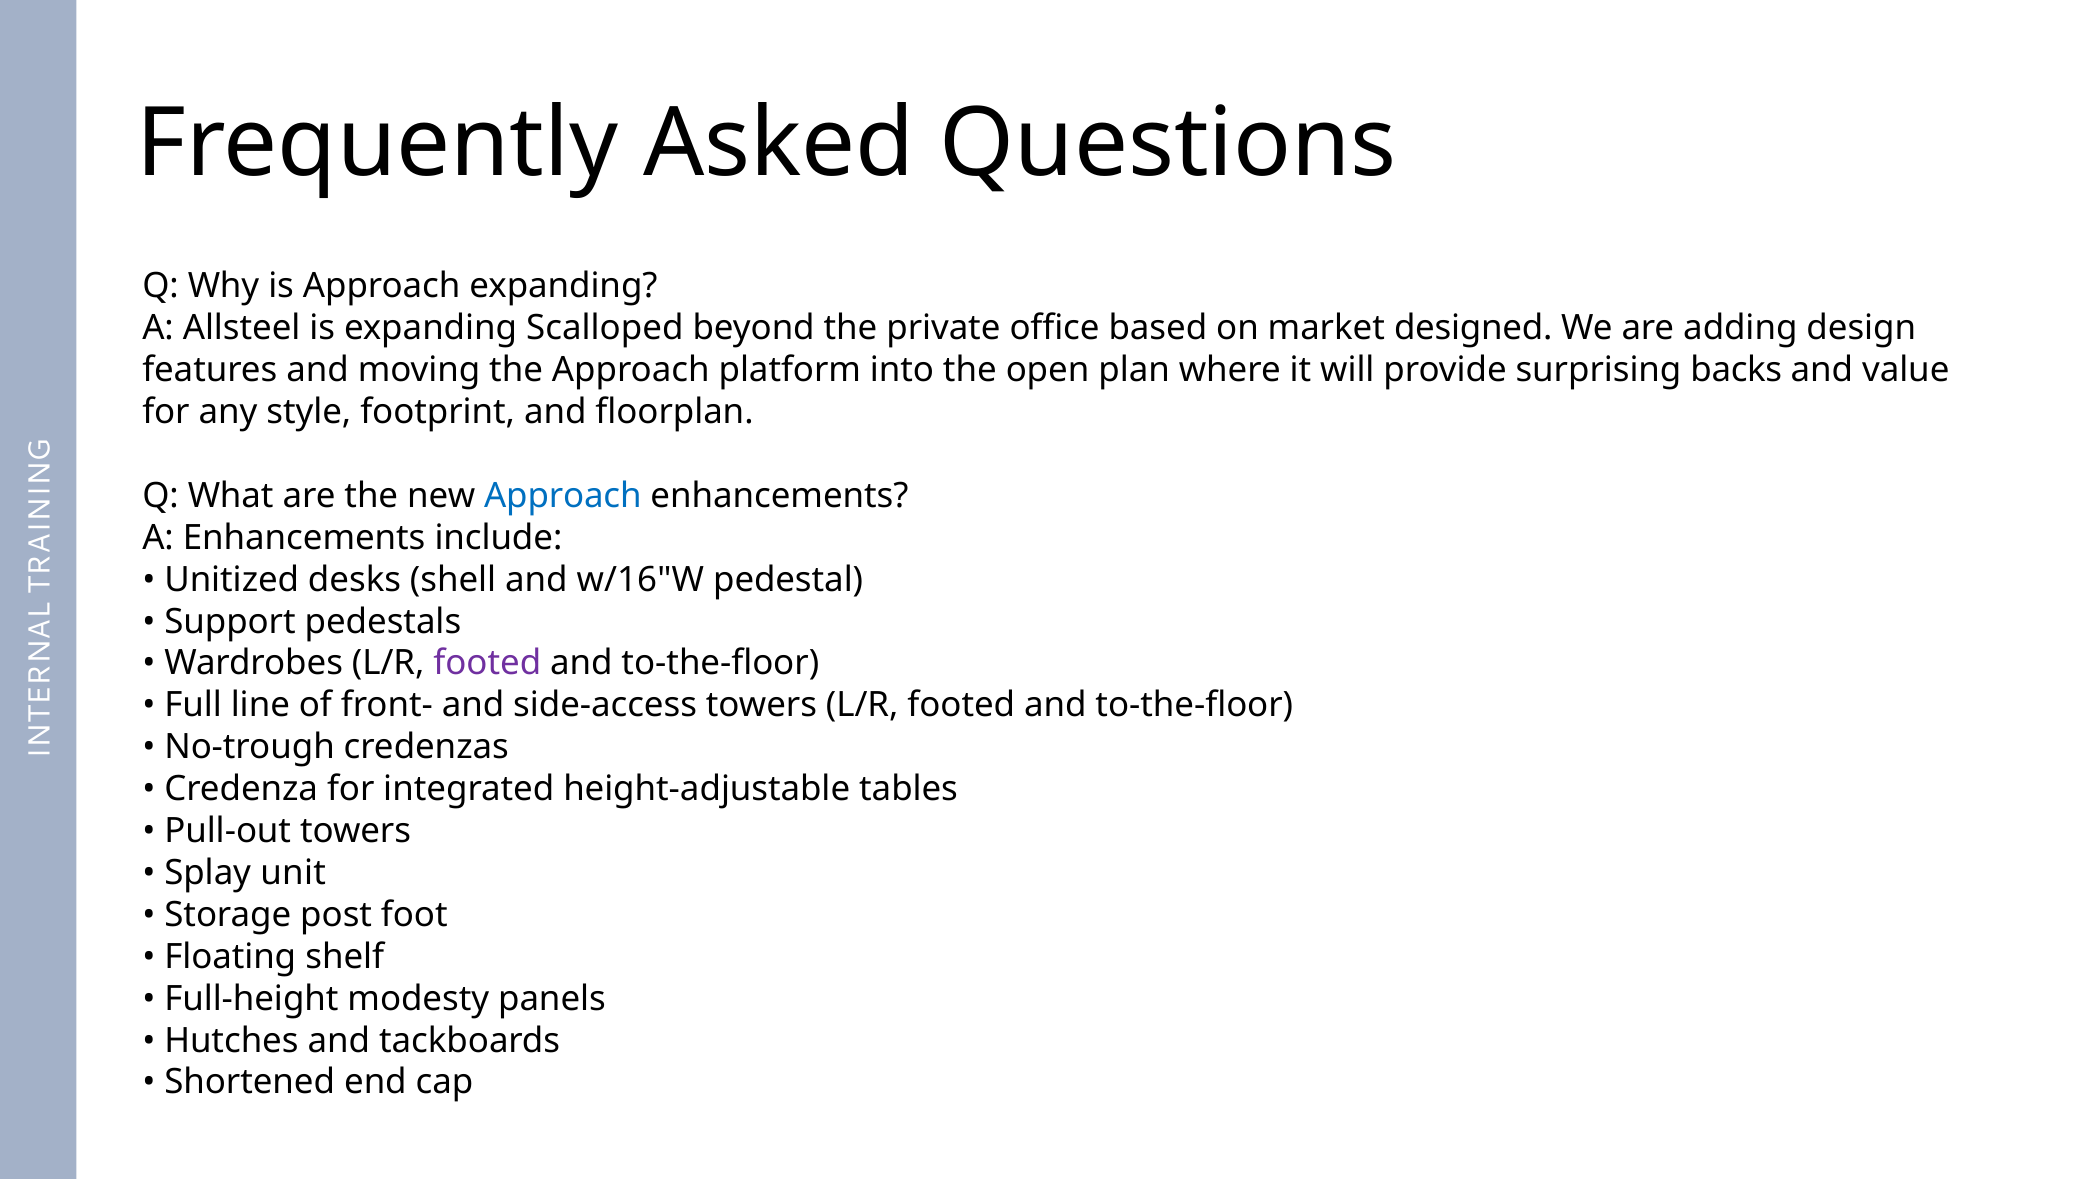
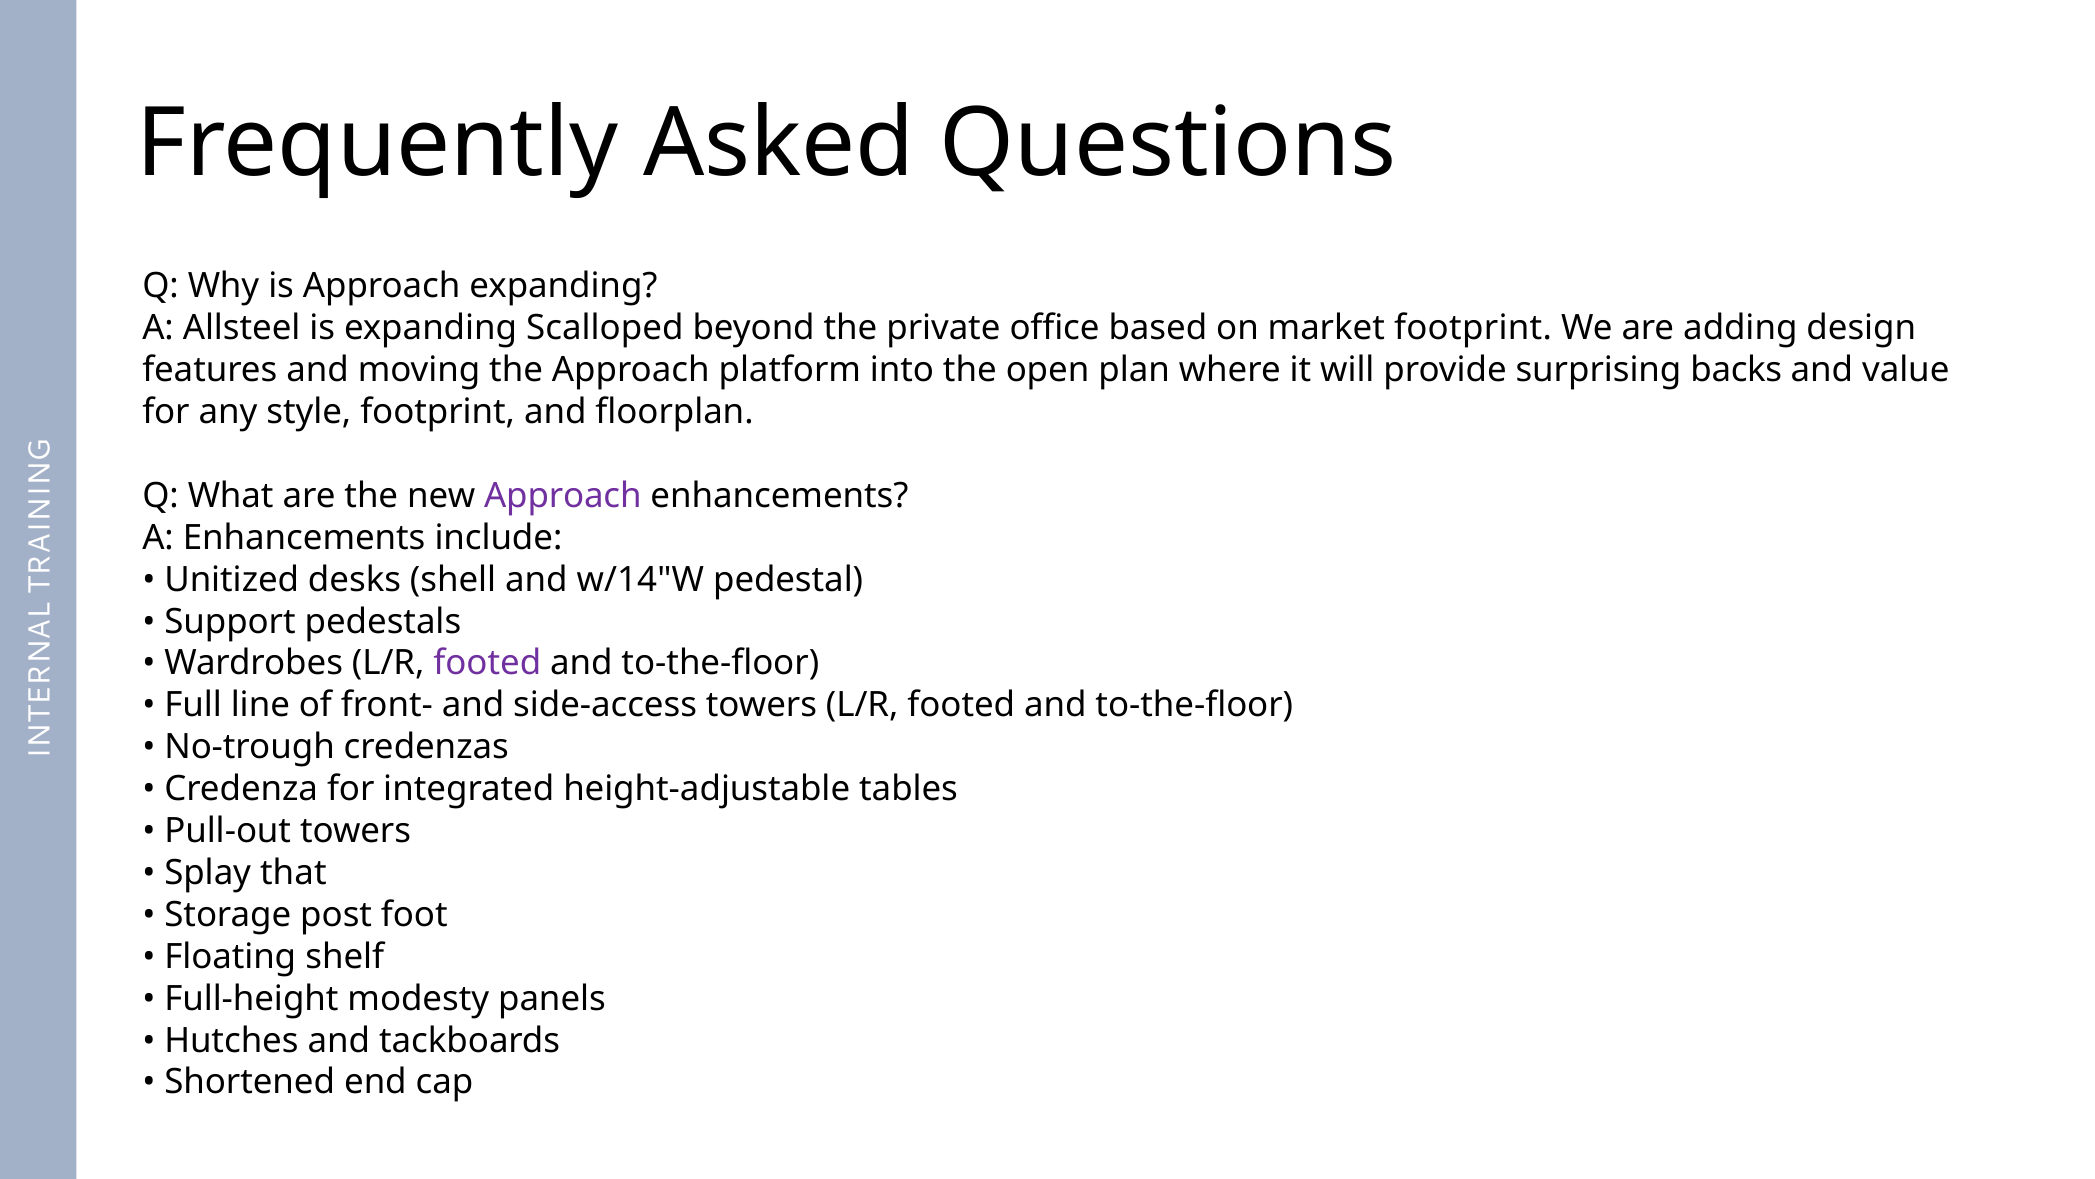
market designed: designed -> footprint
Approach at (563, 496) colour: blue -> purple
w/16"W: w/16"W -> w/14"W
unit: unit -> that
